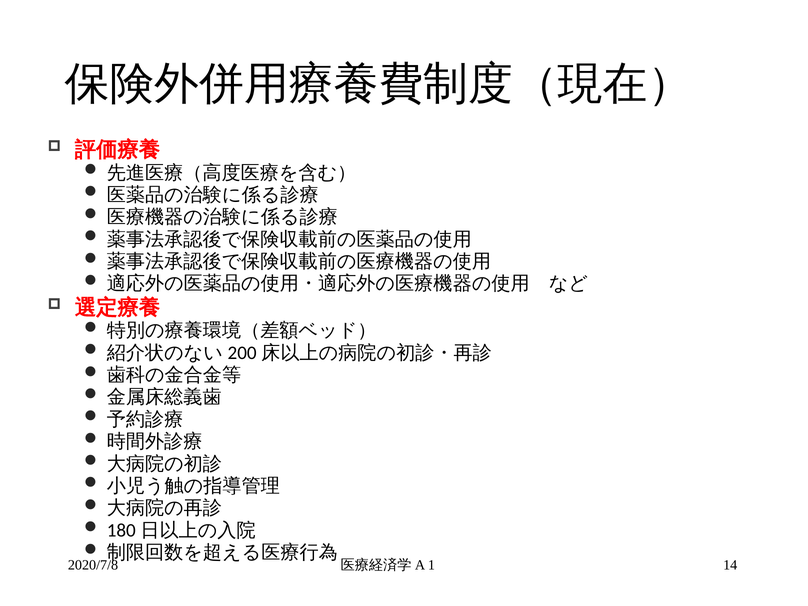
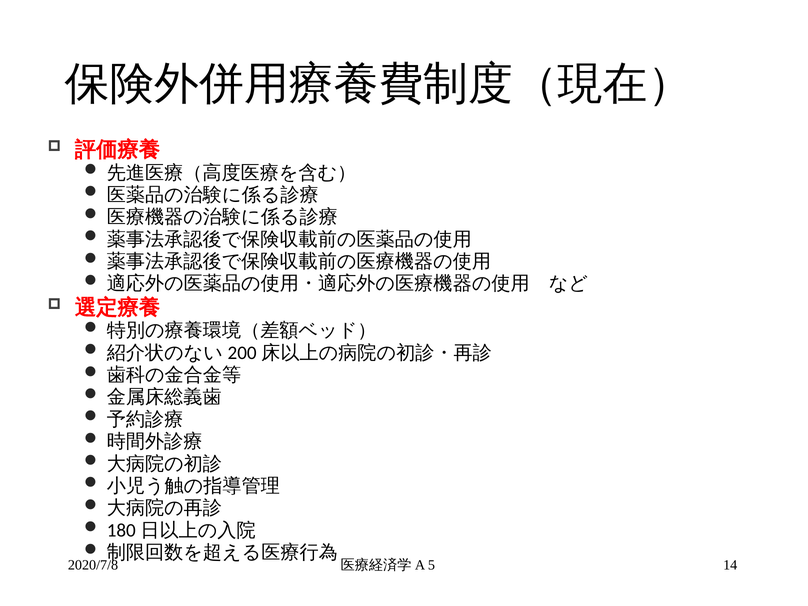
1: 1 -> 5
